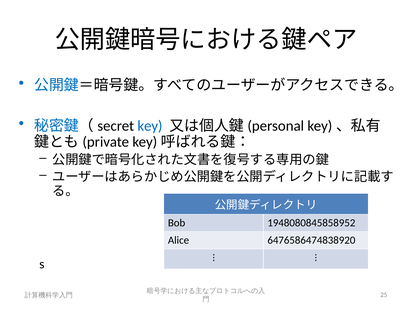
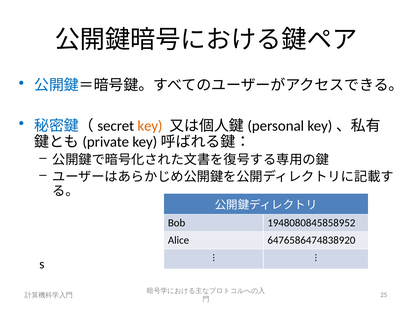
key colour: blue -> orange
